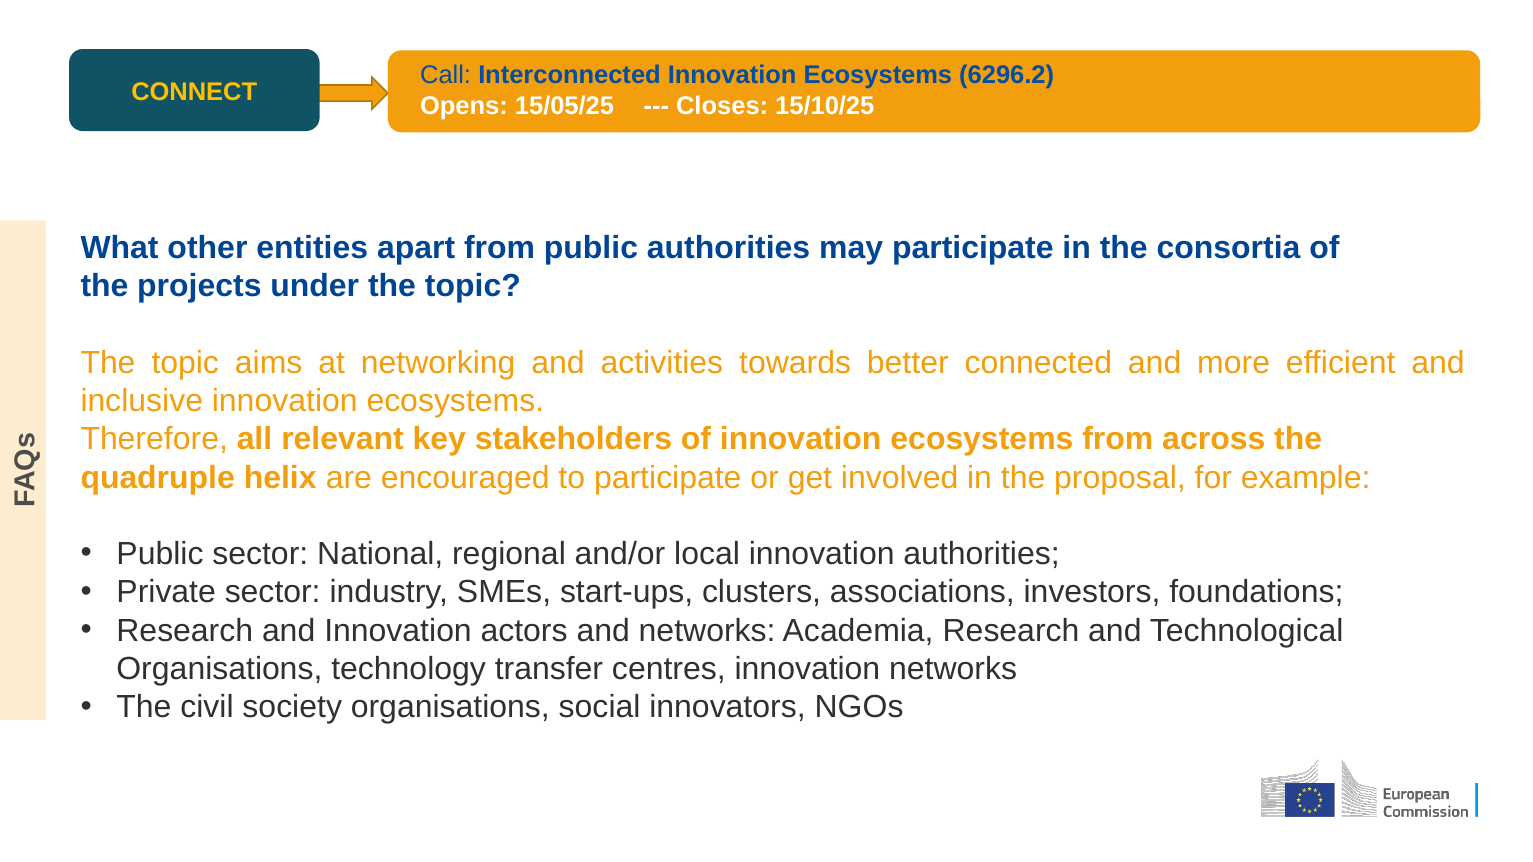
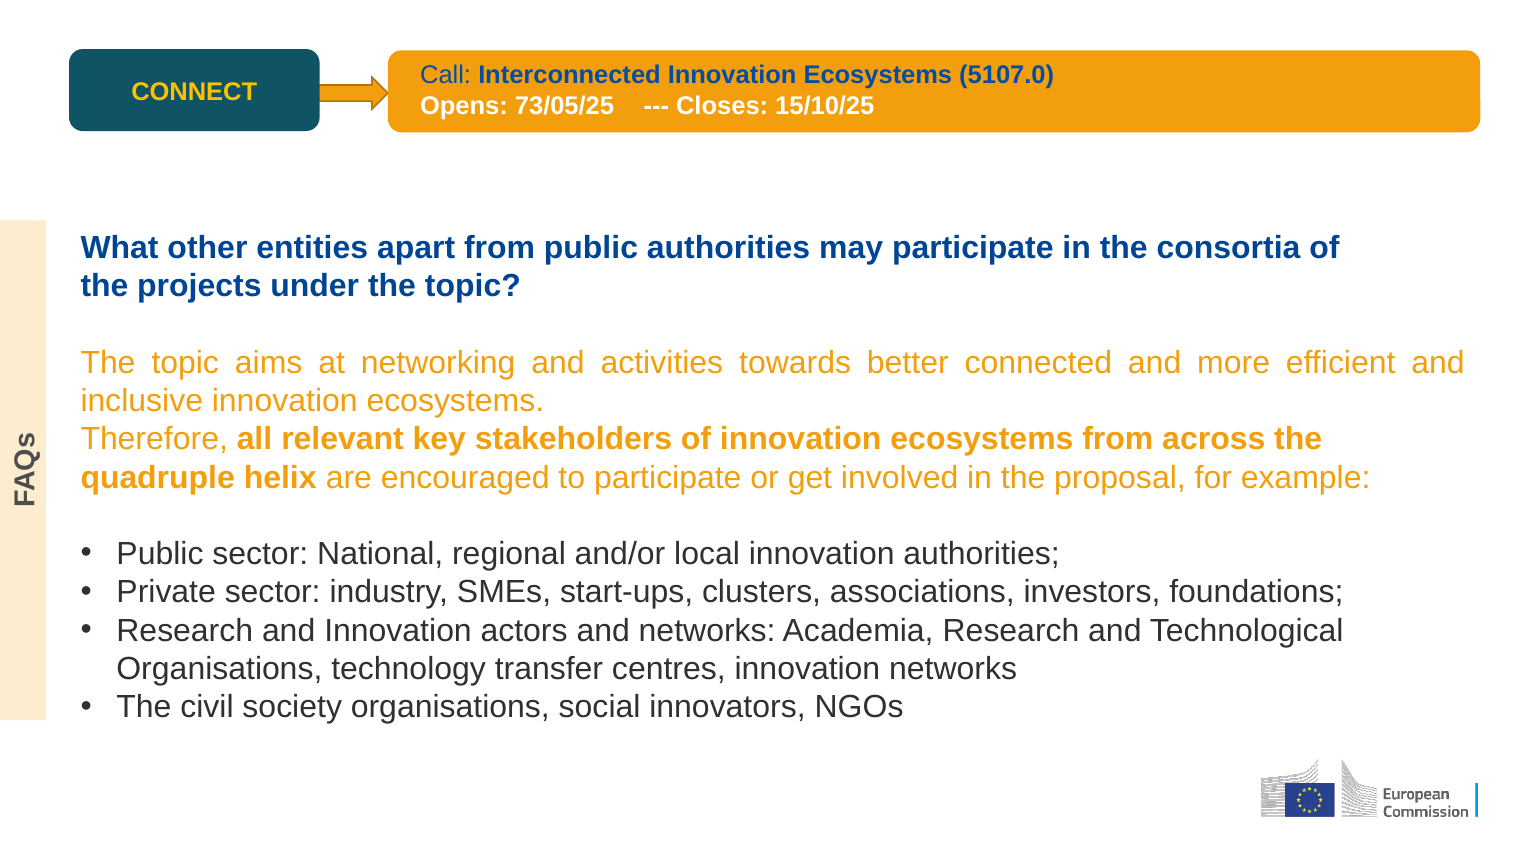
6296.2: 6296.2 -> 5107.0
15/05/25: 15/05/25 -> 73/05/25
